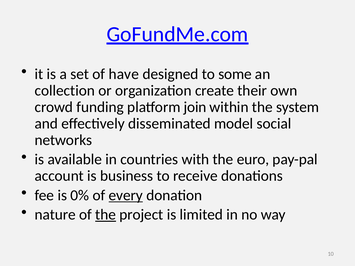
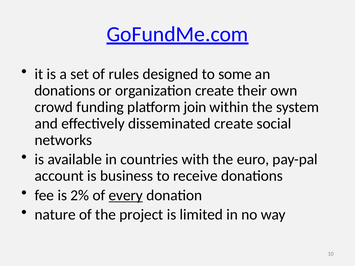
have: have -> rules
collection at (65, 91): collection -> donations
disseminated model: model -> create
0%: 0% -> 2%
the at (106, 215) underline: present -> none
